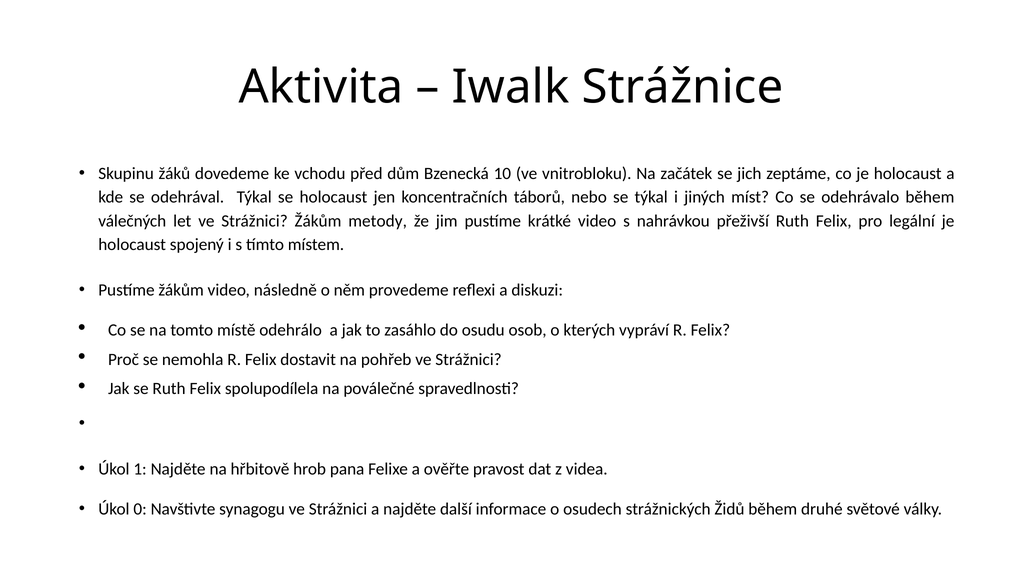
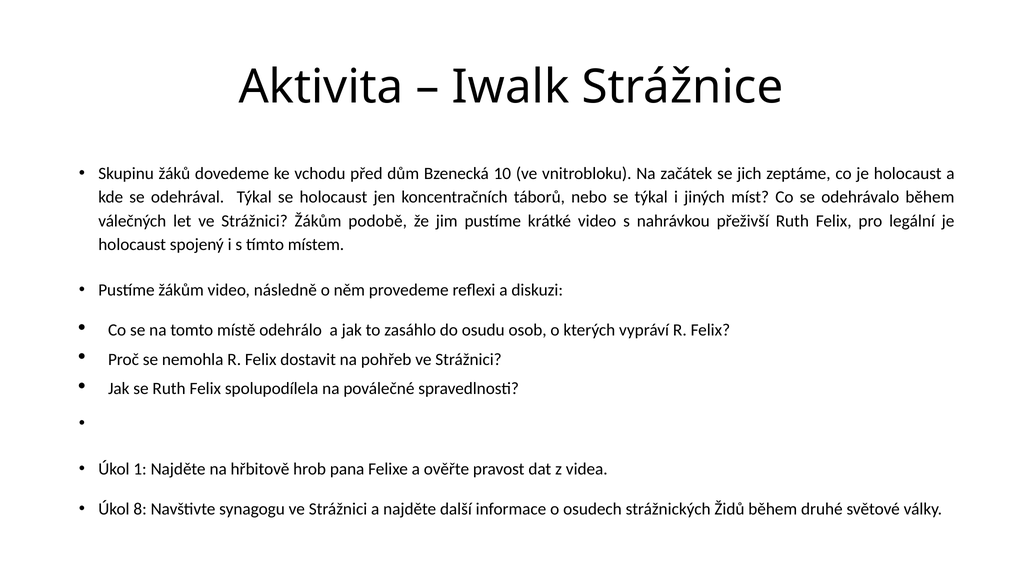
metody: metody -> podobě
0: 0 -> 8
